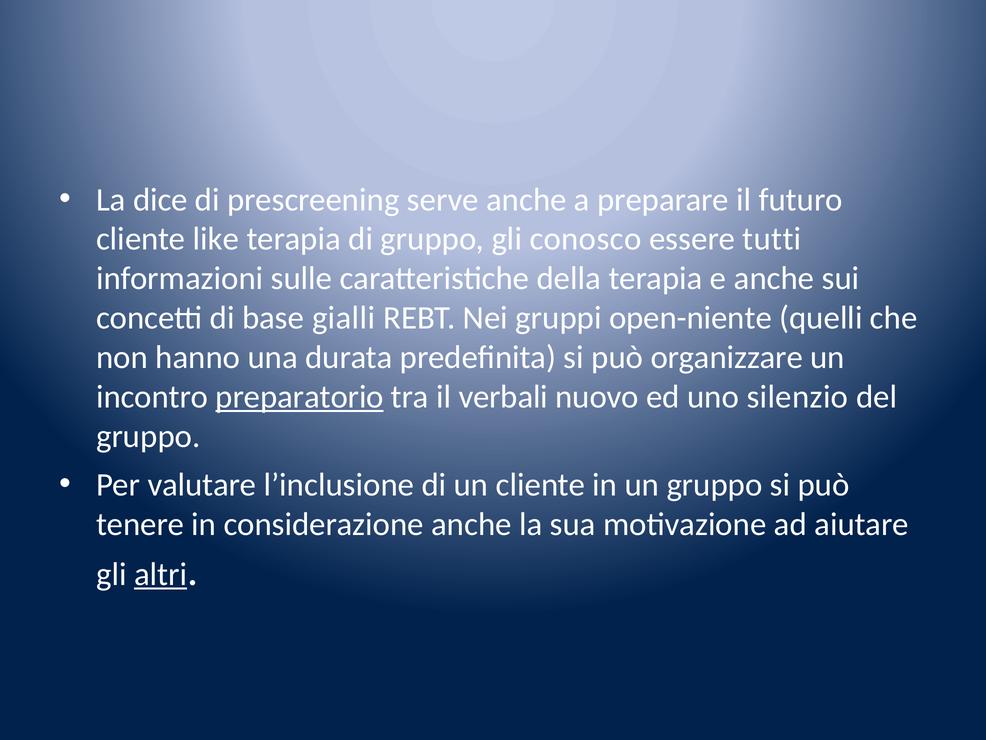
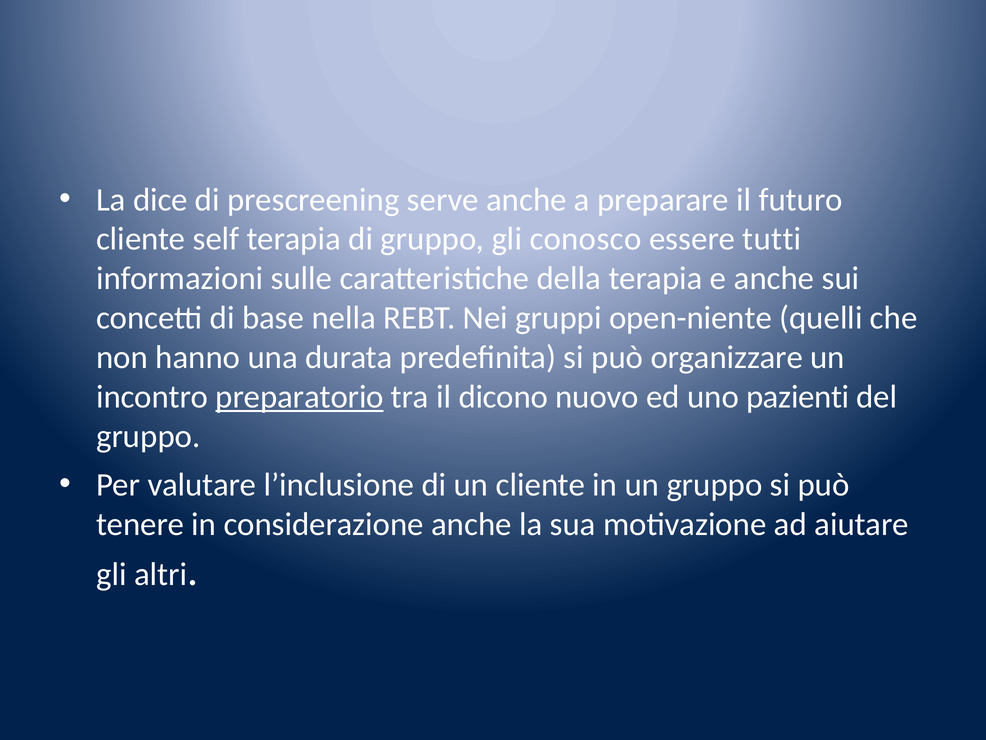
like: like -> self
gialli: gialli -> nella
verbali: verbali -> dicono
silenzio: silenzio -> pazienti
altri underline: present -> none
